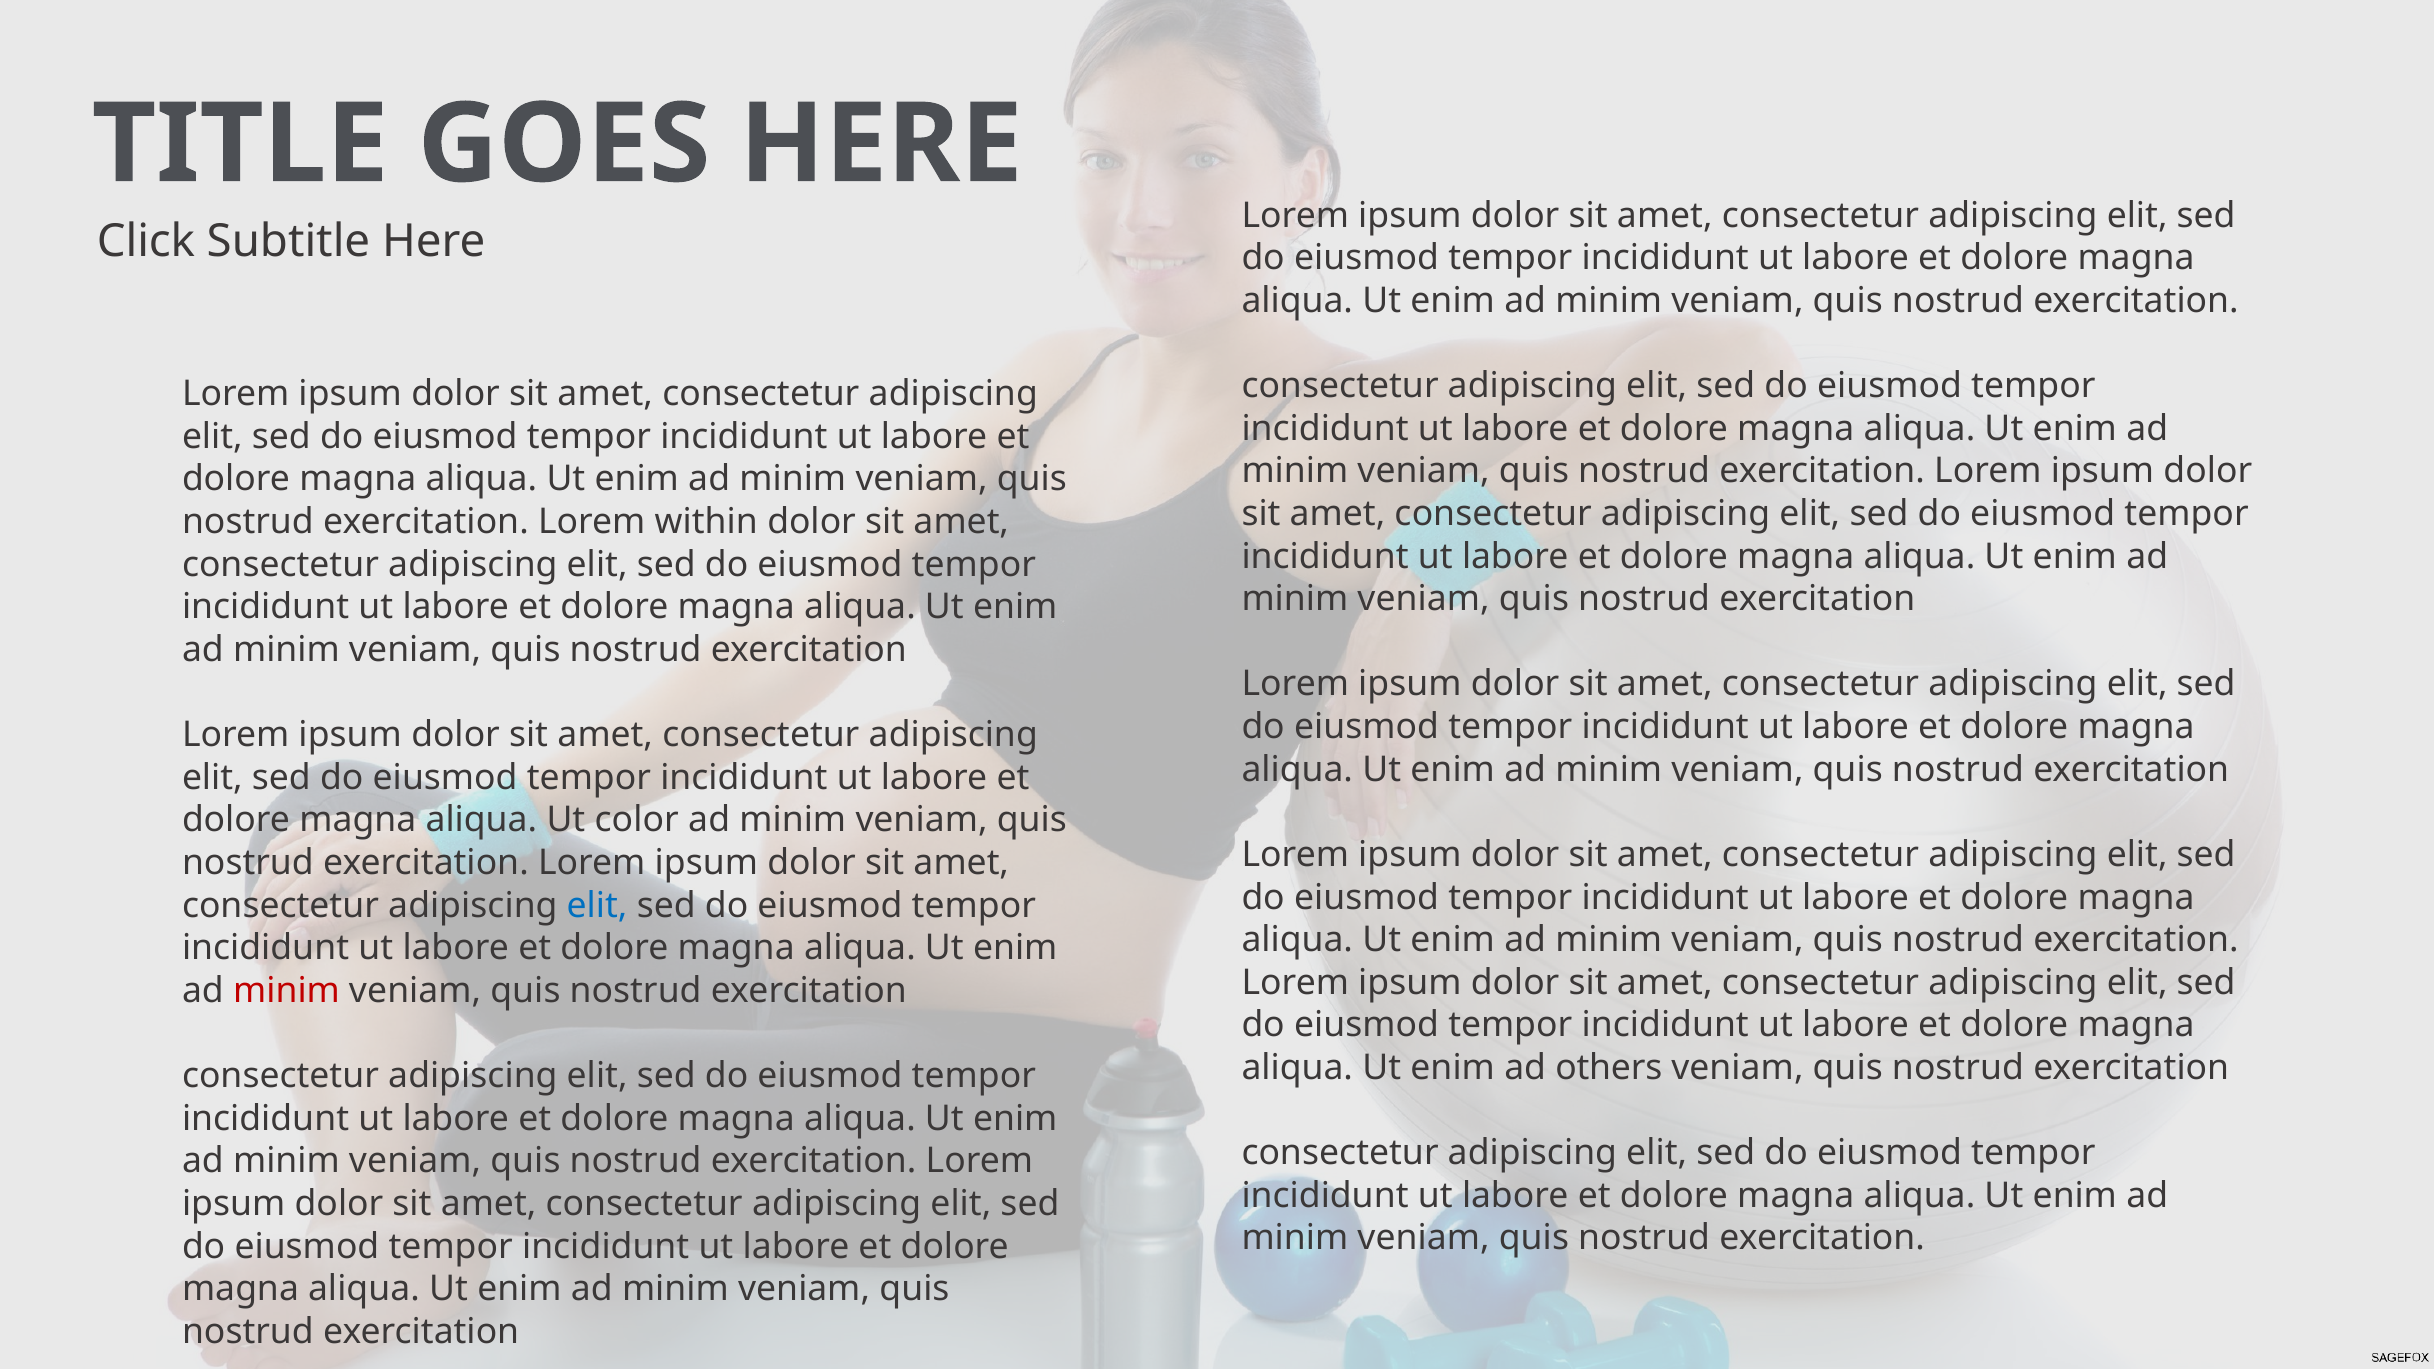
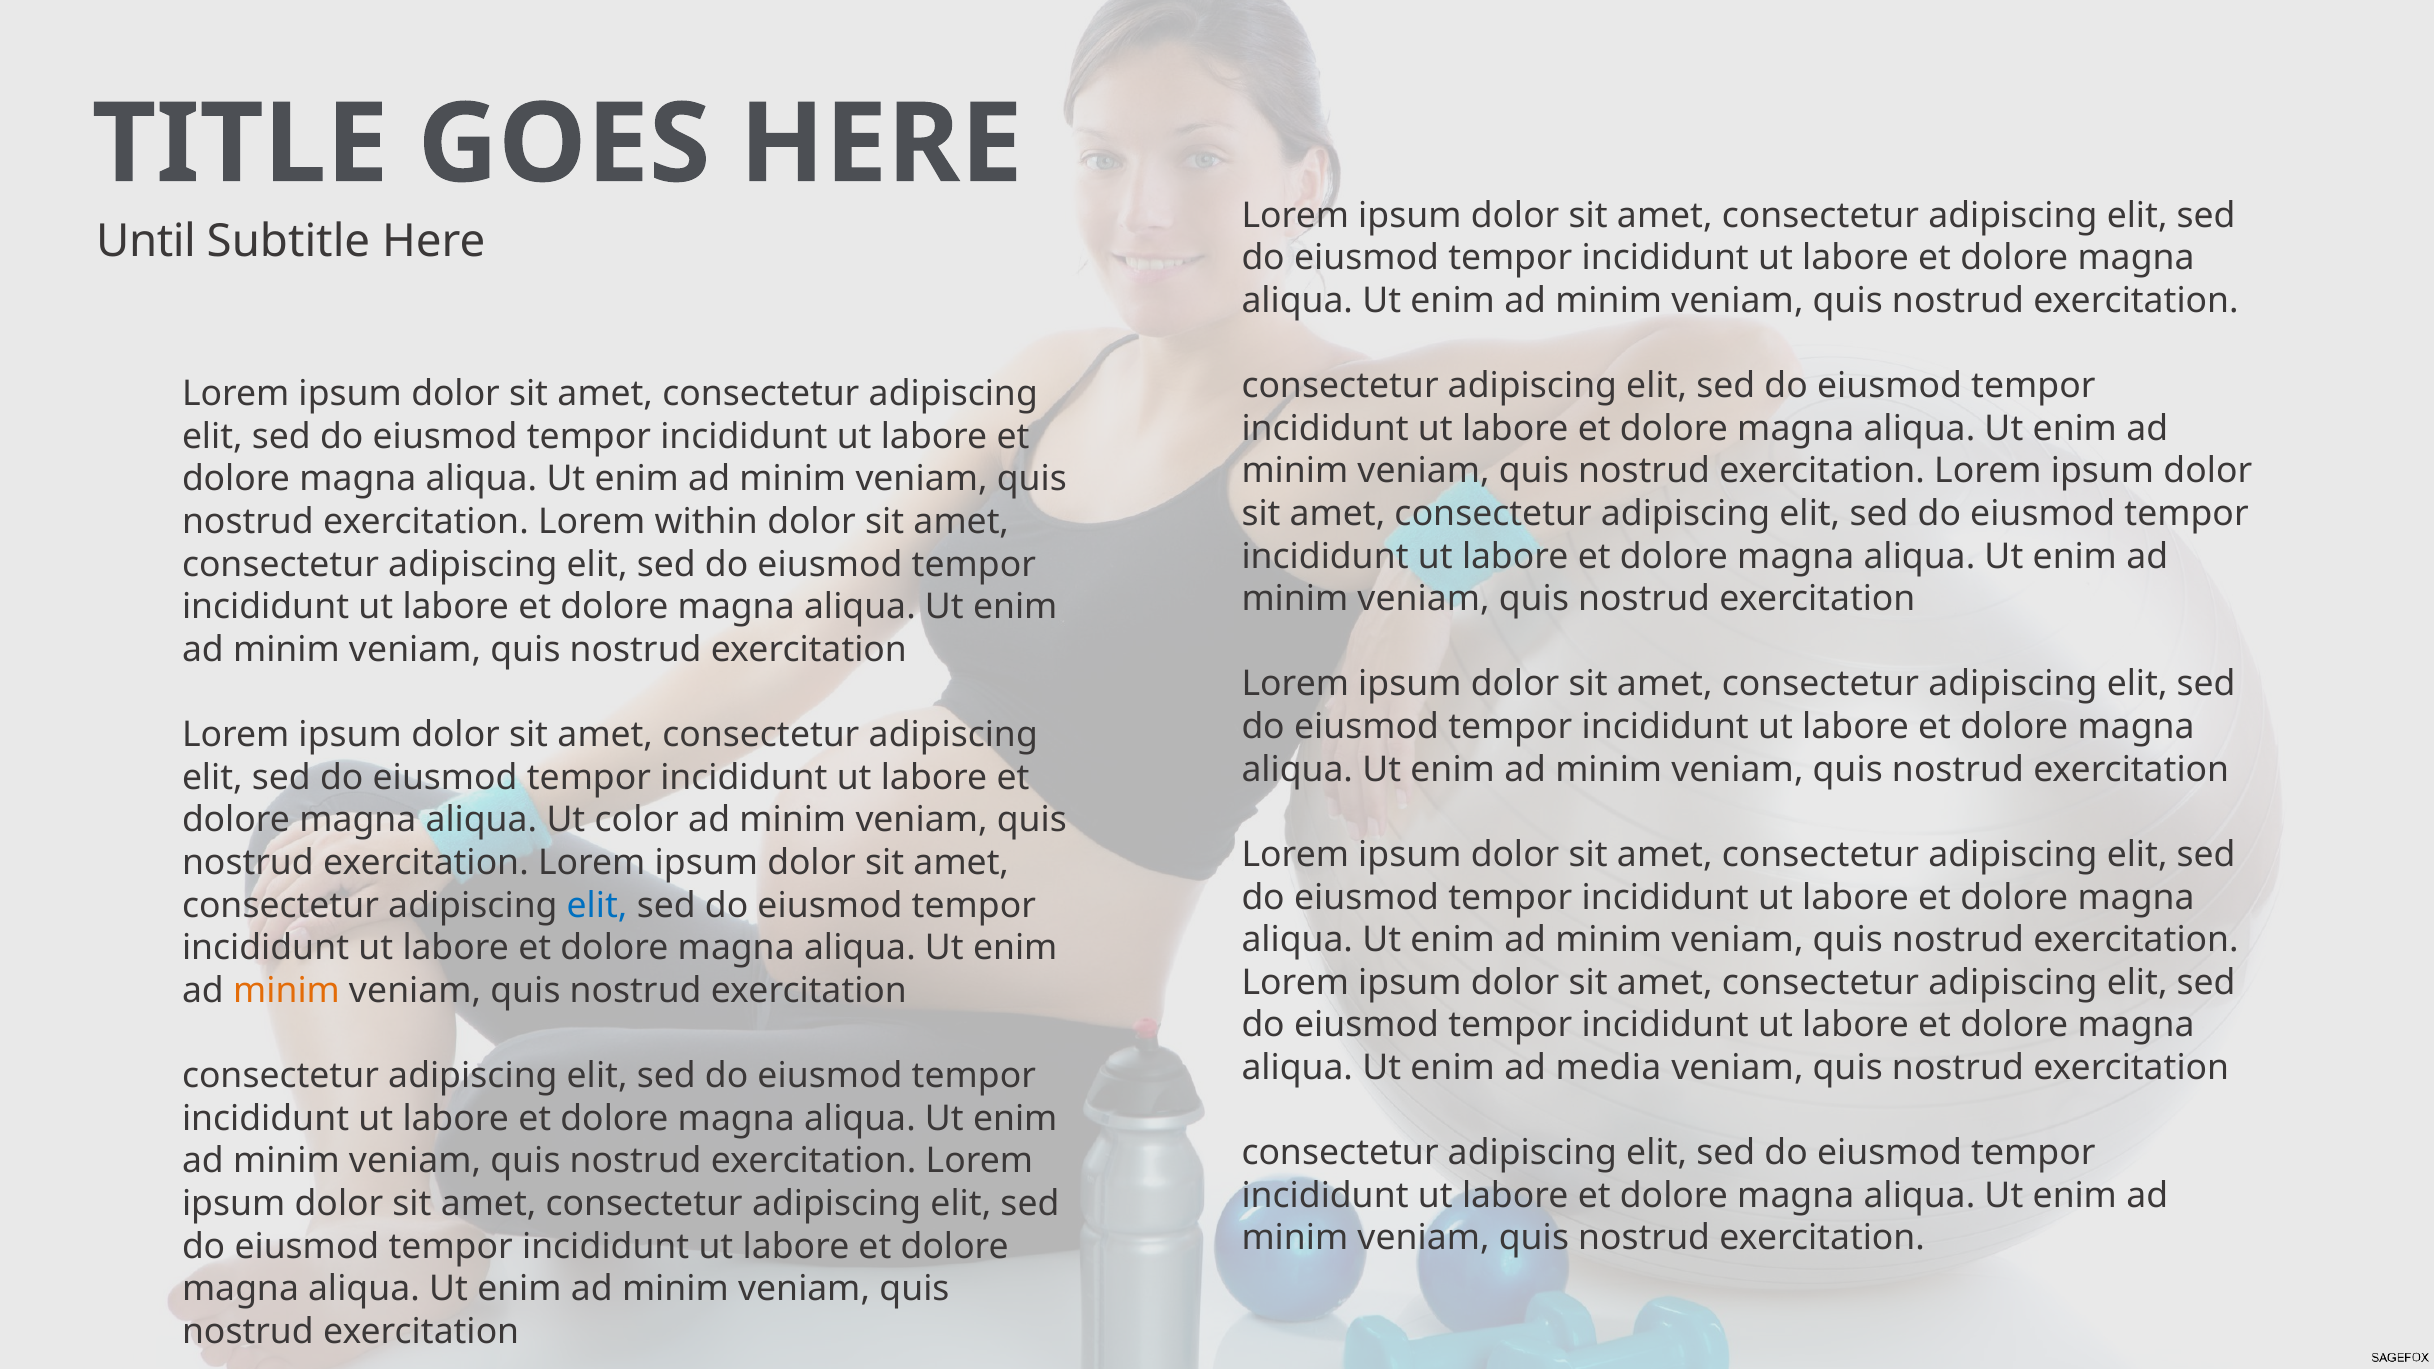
Click: Click -> Until
minim at (286, 991) colour: red -> orange
others: others -> media
